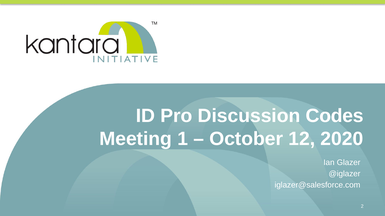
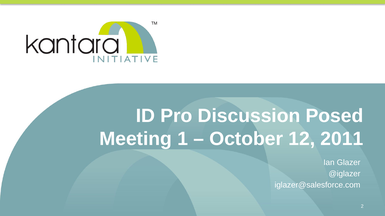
Codes: Codes -> Posed
2020: 2020 -> 2011
